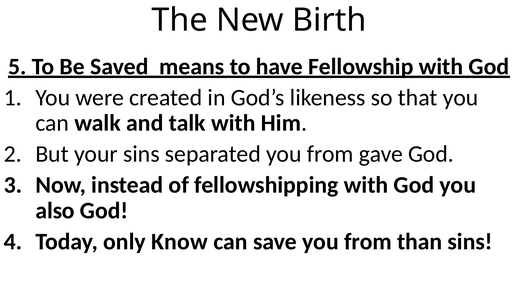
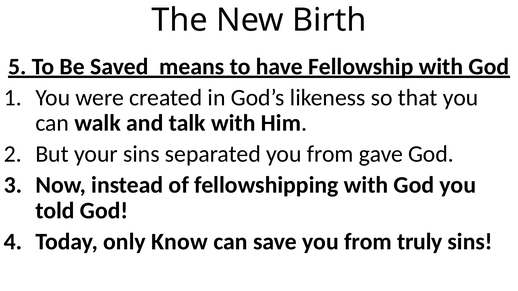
also: also -> told
than: than -> truly
